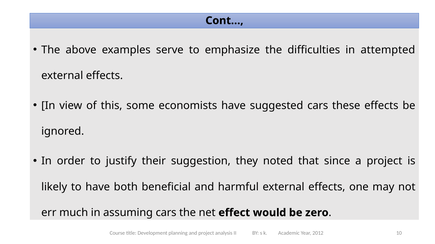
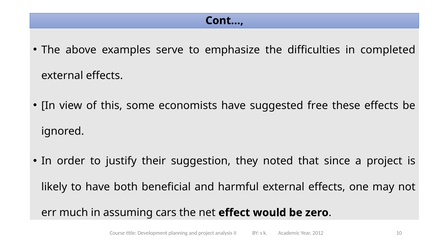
attempted: attempted -> completed
suggested cars: cars -> free
